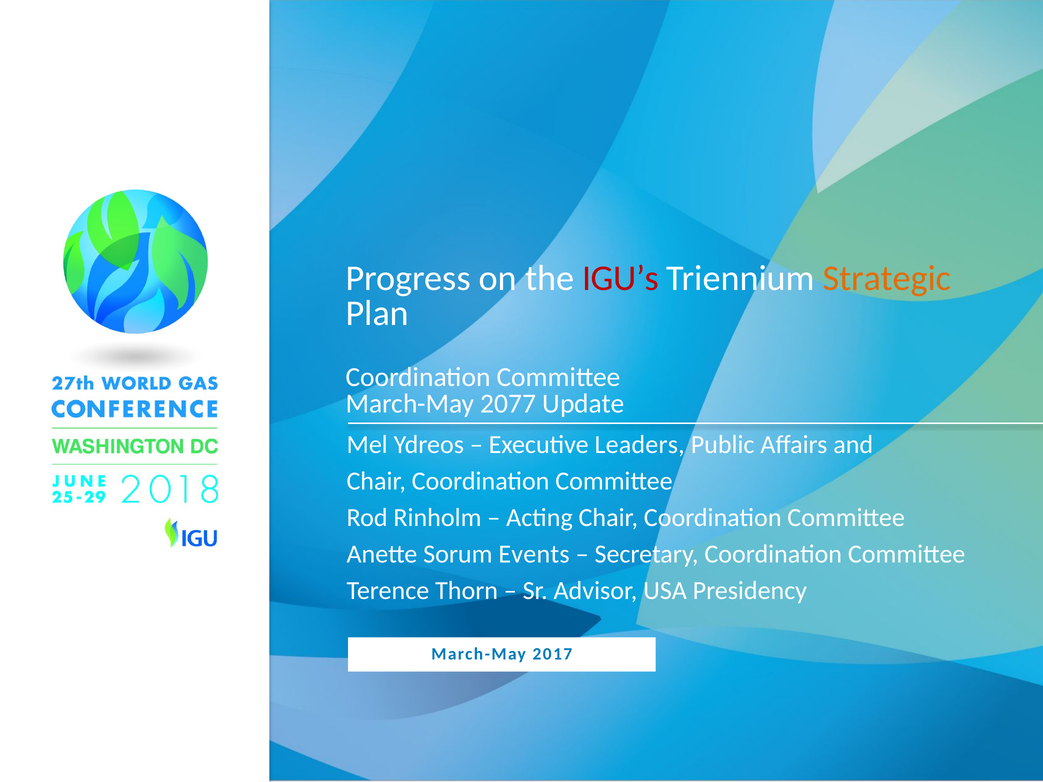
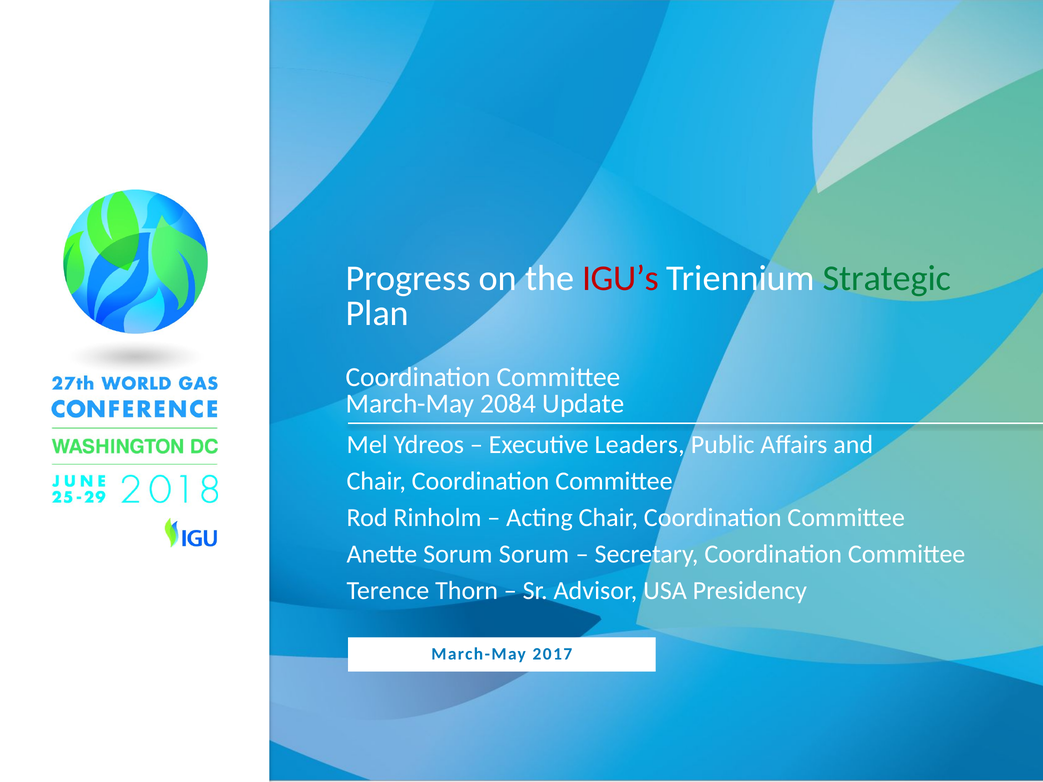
Strategic colour: orange -> green
2077: 2077 -> 2084
Sorum Events: Events -> Sorum
